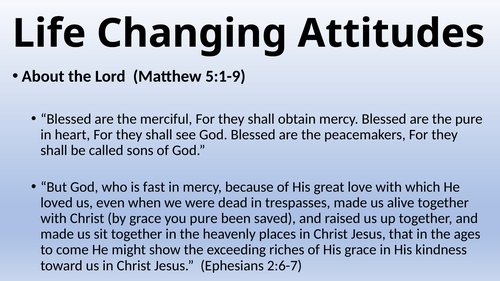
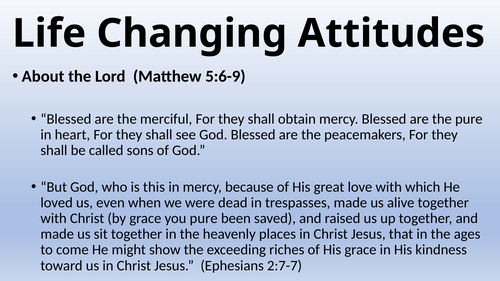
5:1-9: 5:1-9 -> 5:6-9
fast: fast -> this
2:6-7: 2:6-7 -> 2:7-7
